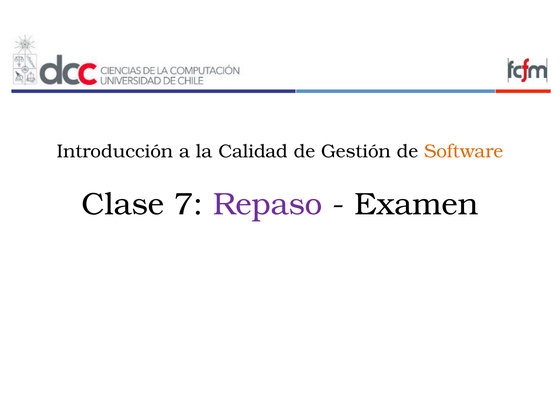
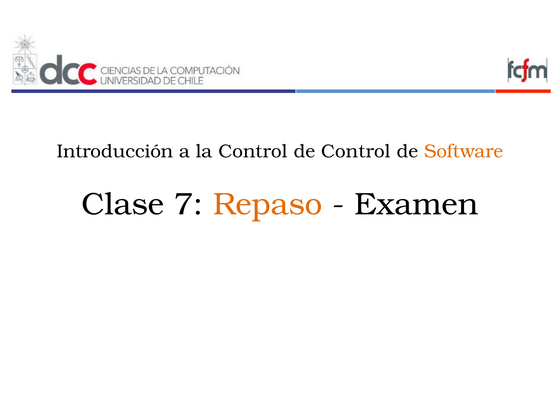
la Calidad: Calidad -> Control
de Gestión: Gestión -> Control
Repaso colour: purple -> orange
